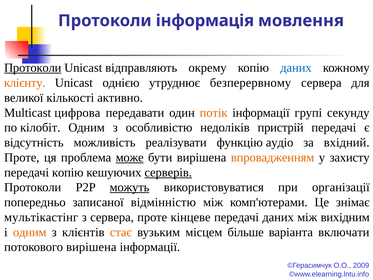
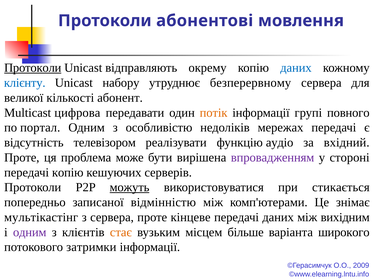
інформація: інформація -> абонентові
клієнту colour: orange -> blue
однією: однією -> набору
активно: активно -> абонент
секунду: секунду -> повного
кілобіт: кілобіт -> портал
пристрій: пристрій -> мережах
можливість: можливість -> телевізором
може underline: present -> none
впровадженням colour: orange -> purple
захисту: захисту -> стороні
серверів underline: present -> none
організації: організації -> стикається
одним at (30, 232) colour: orange -> purple
включати: включати -> широкого
потокового вирішена: вирішена -> затримки
